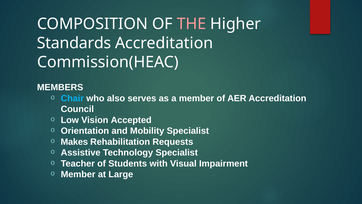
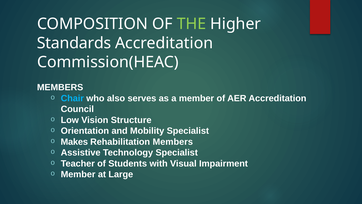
THE colour: pink -> light green
Accepted: Accepted -> Structure
Rehabilitation Requests: Requests -> Members
